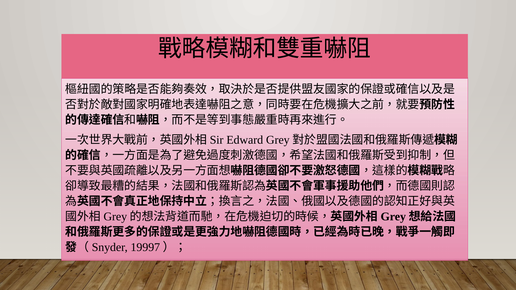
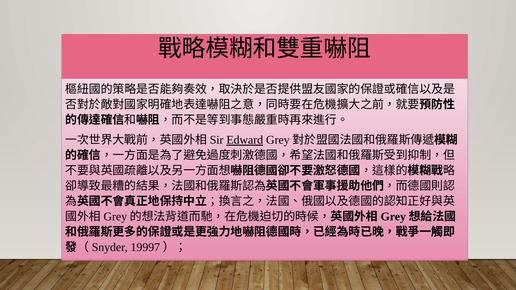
Edward underline: none -> present
